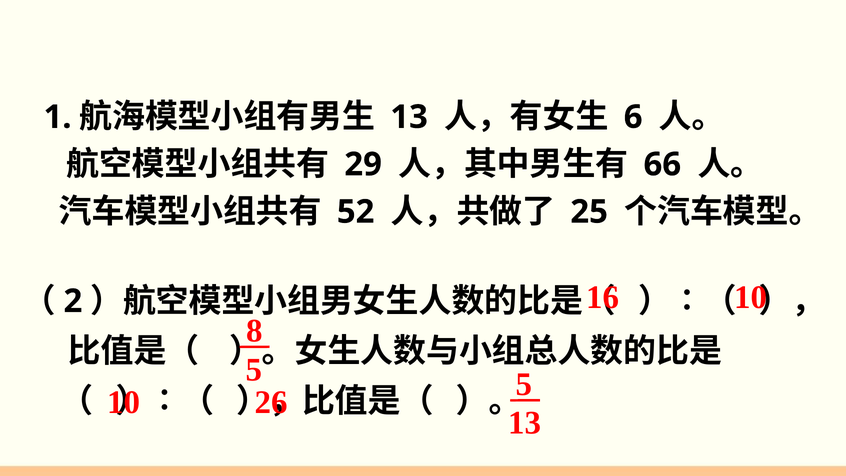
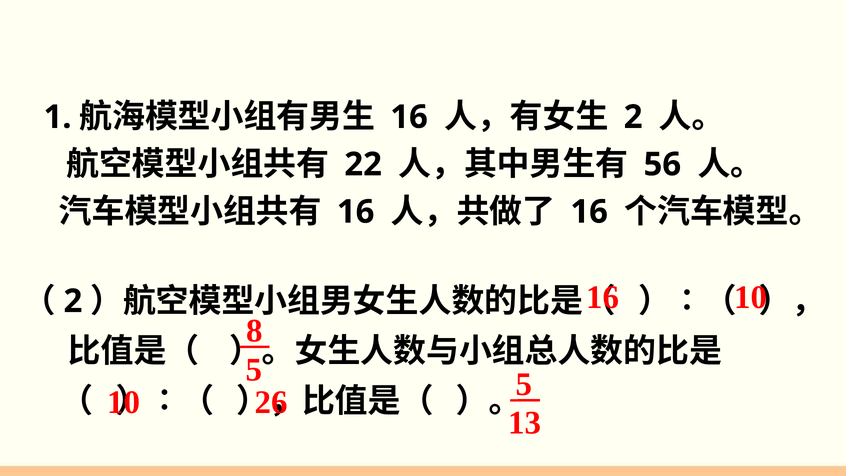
13 at (409, 117): 13 -> 16
6 at (633, 117): 6 -> 2
29: 29 -> 22
66: 66 -> 56
52 at (356, 212): 52 -> 16
25 at (589, 212): 25 -> 16
